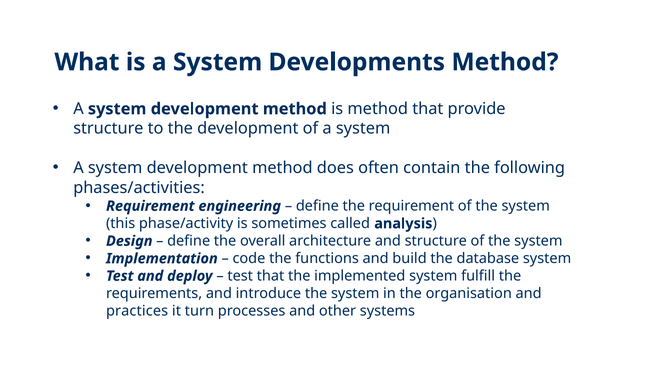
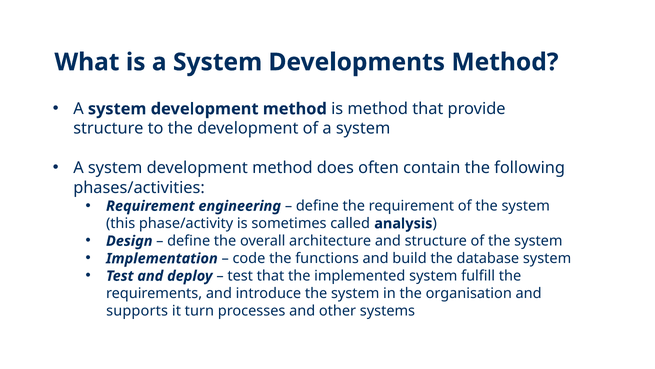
practices: practices -> supports
